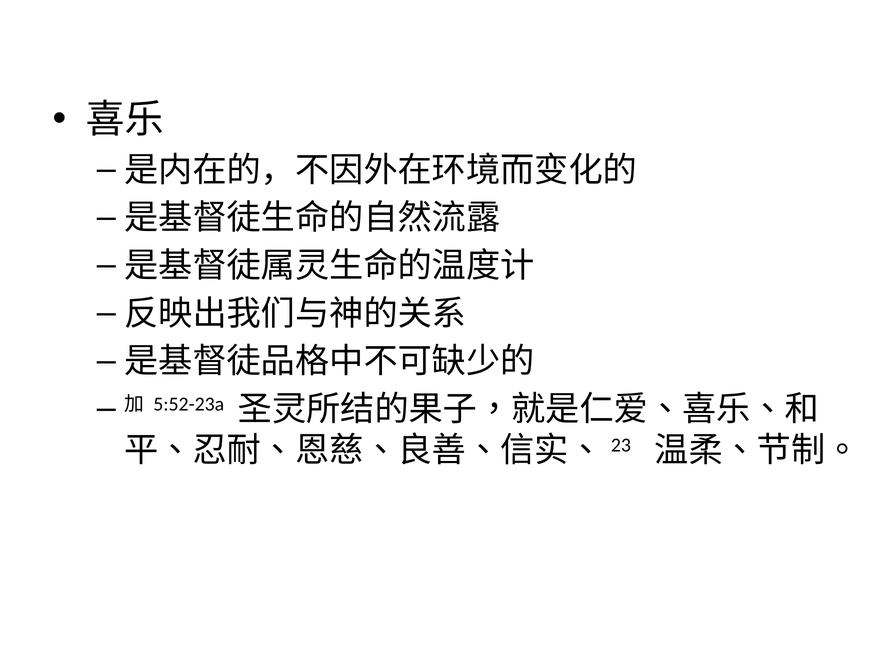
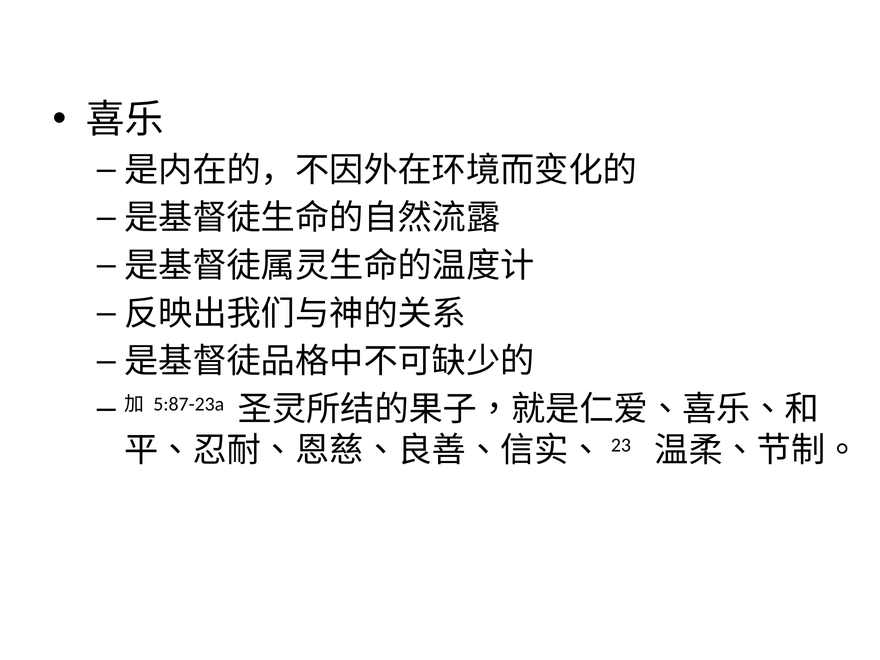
5:52-23a: 5:52-23a -> 5:87-23a
